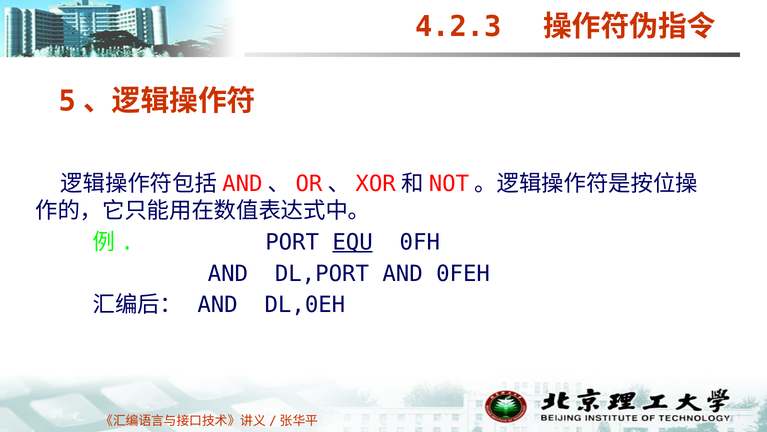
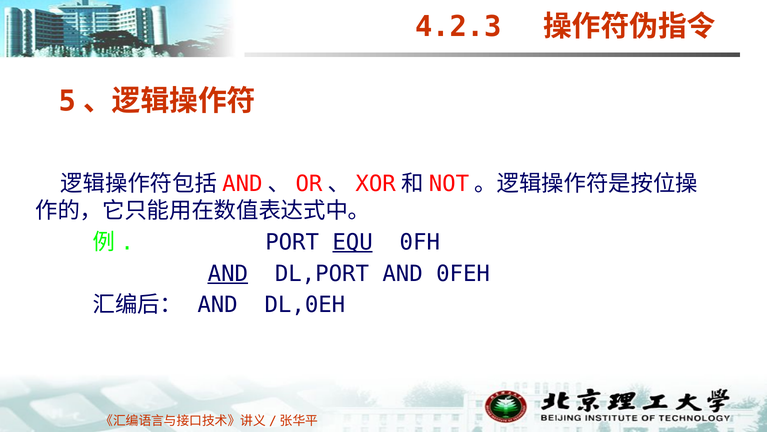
AND at (228, 273) underline: none -> present
